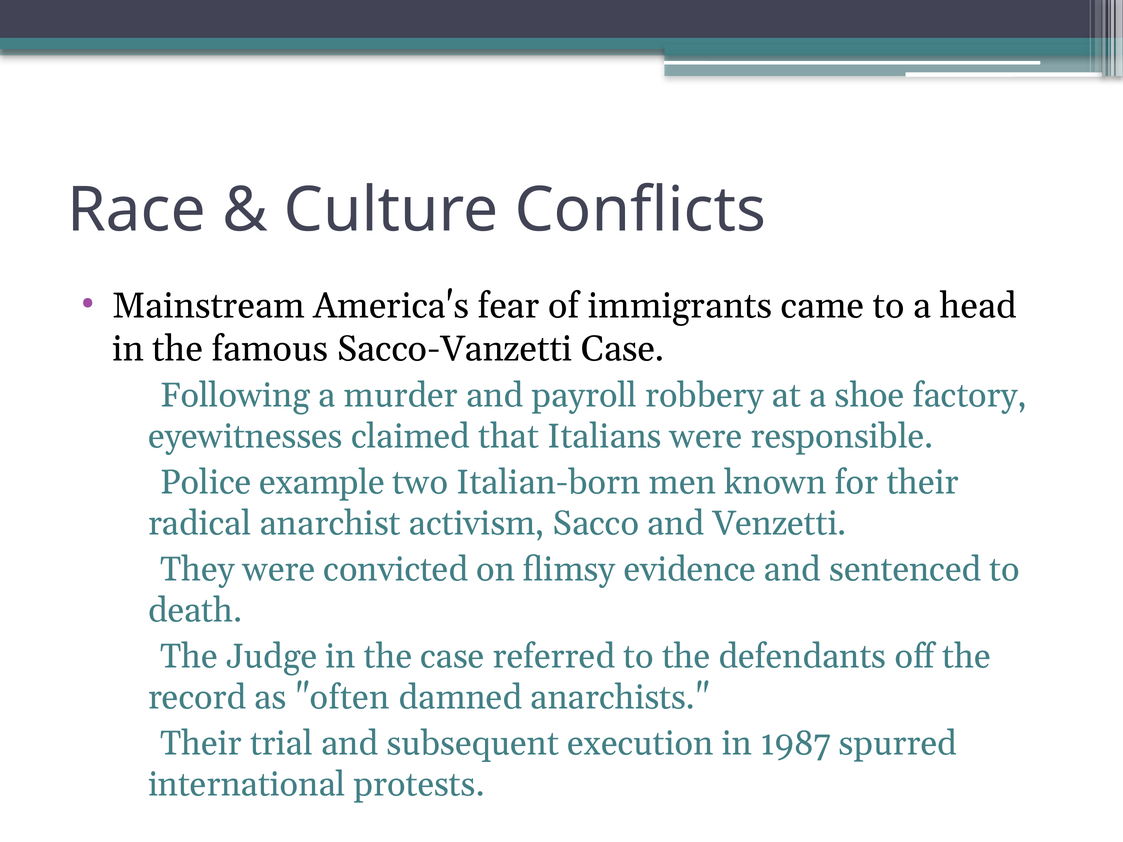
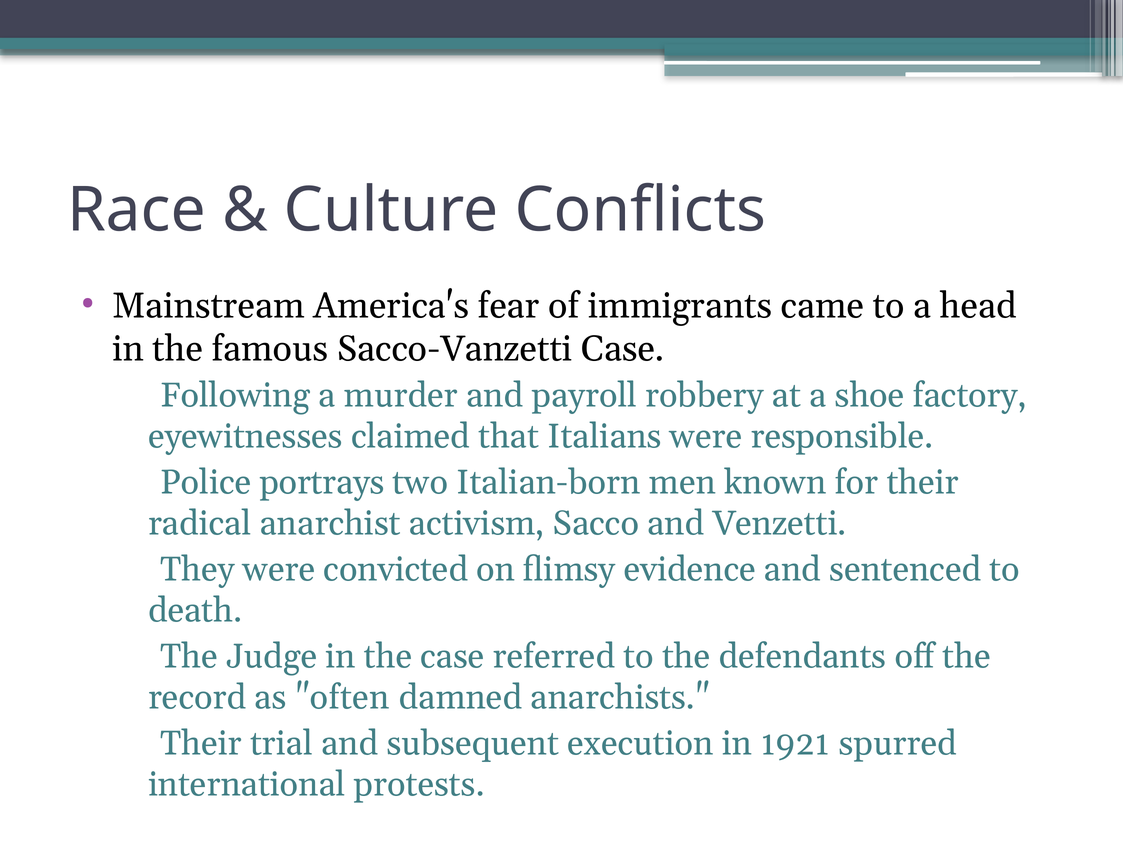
example: example -> portrays
1987: 1987 -> 1921
